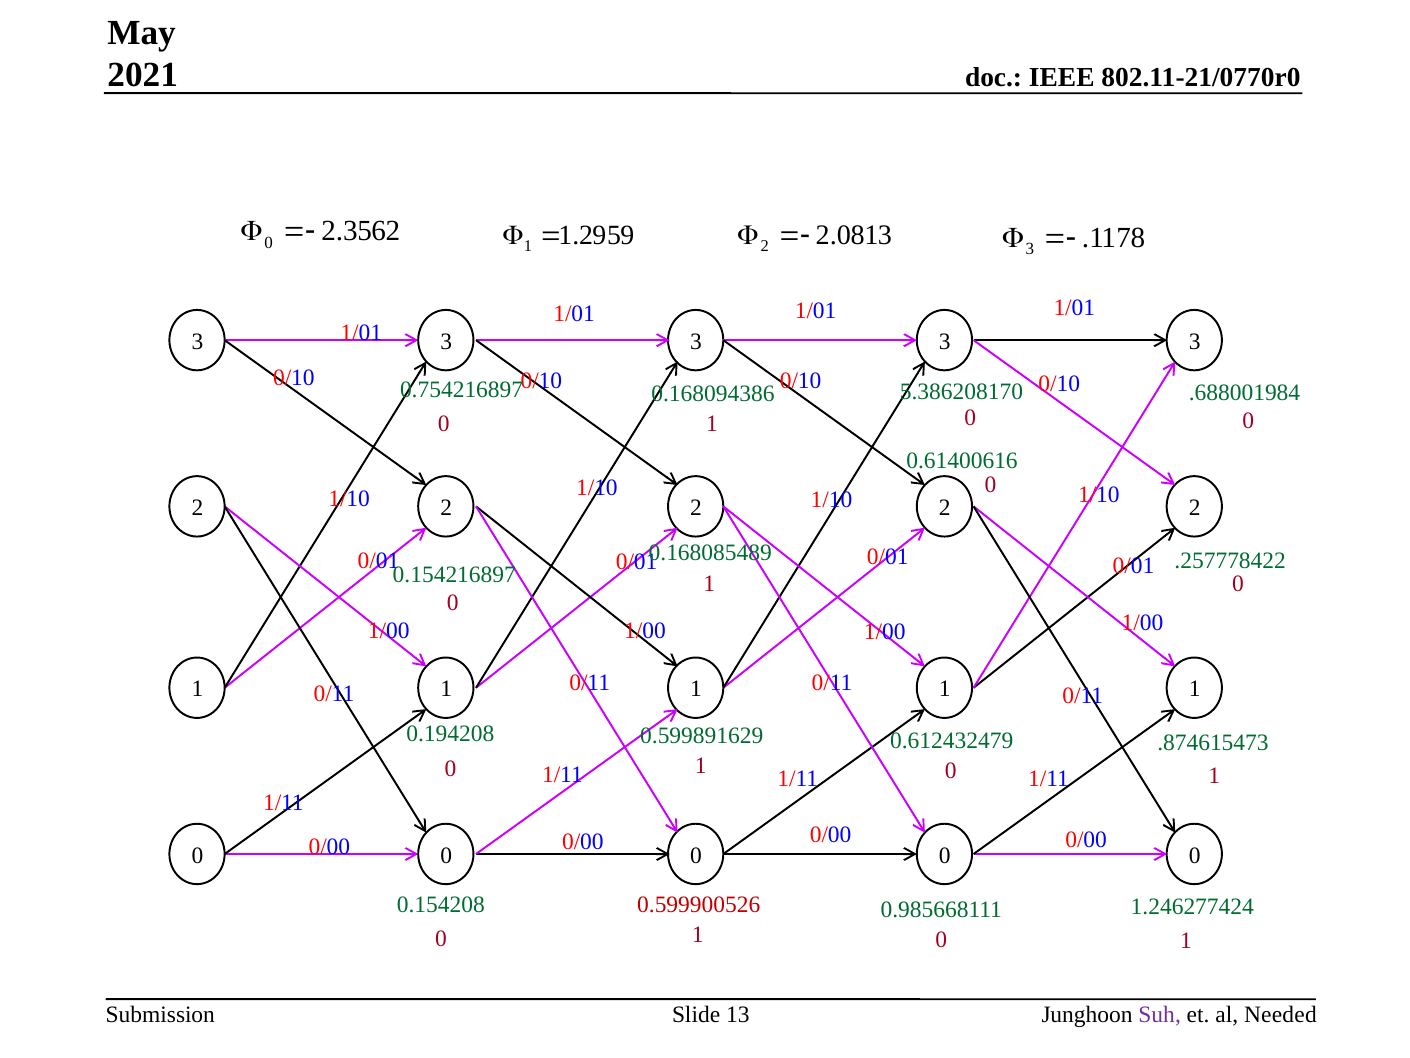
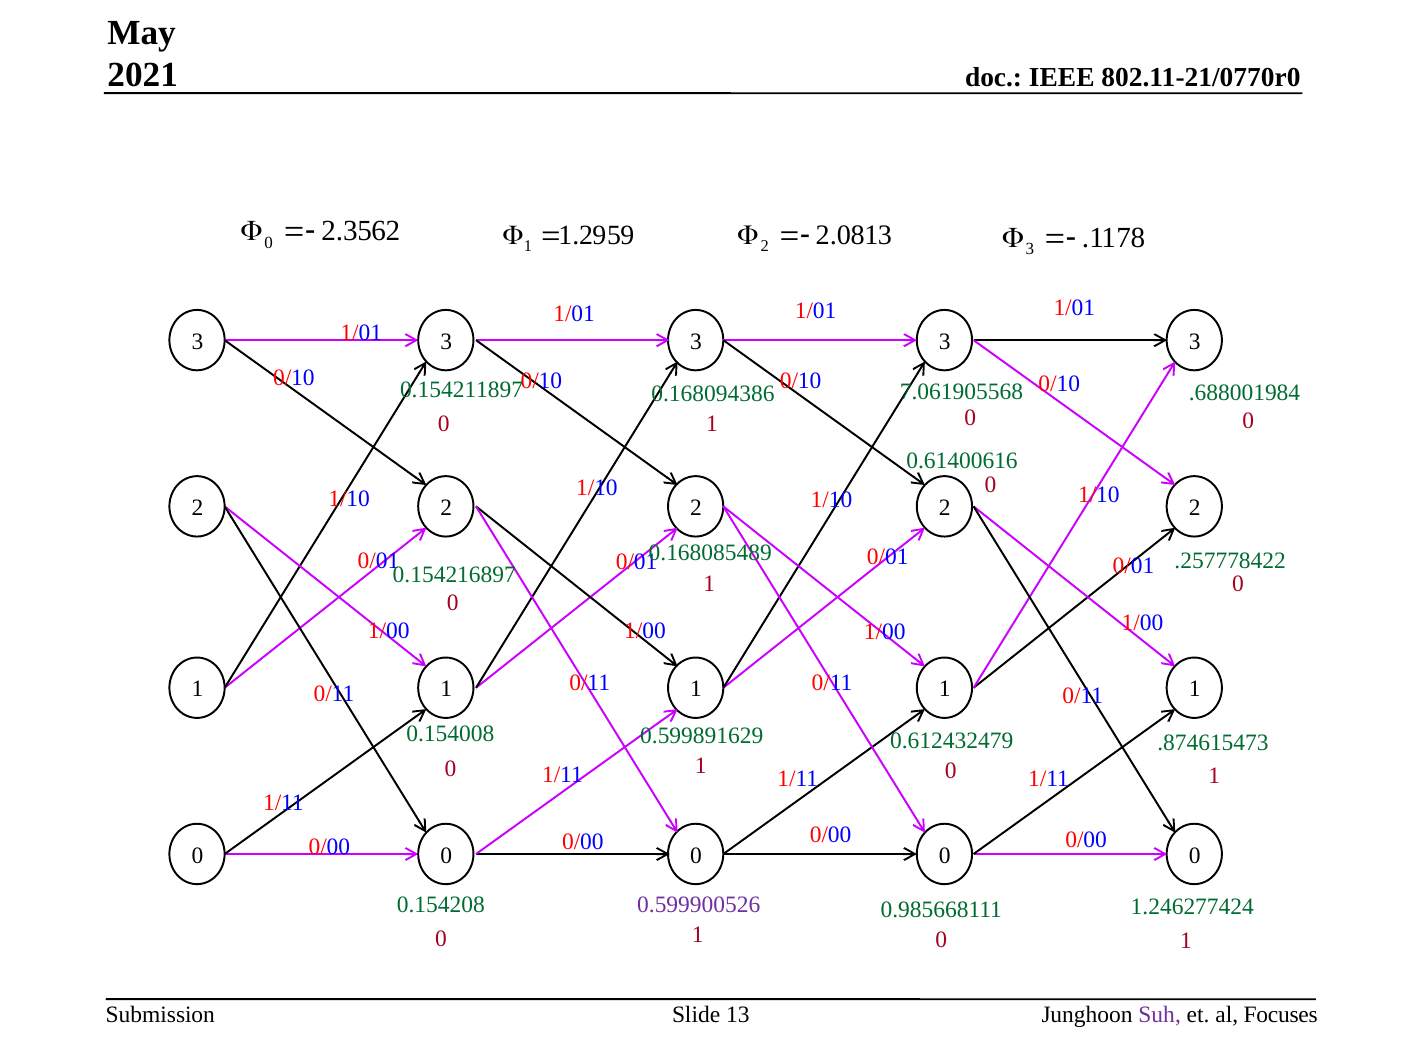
0.754216897: 0.754216897 -> 0.154211897
5.386208170: 5.386208170 -> 7.061905568
0.194208: 0.194208 -> 0.154008
0.599900526 colour: red -> purple
Needed: Needed -> Focuses
